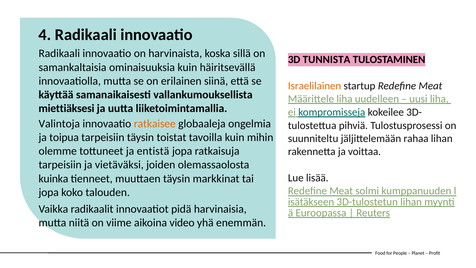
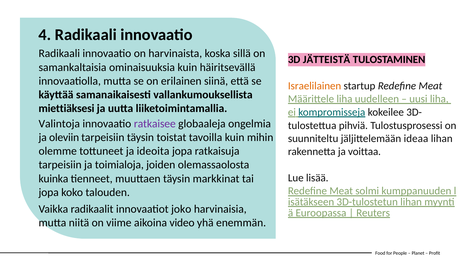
TUNNISTA: TUNNISTA -> JÄTTEISTÄ
ratkaisee colour: orange -> purple
toipua: toipua -> oleviin
rahaa: rahaa -> ideaa
entistä: entistä -> ideoita
vietäväksi: vietäväksi -> toimialoja
pidä: pidä -> joko
